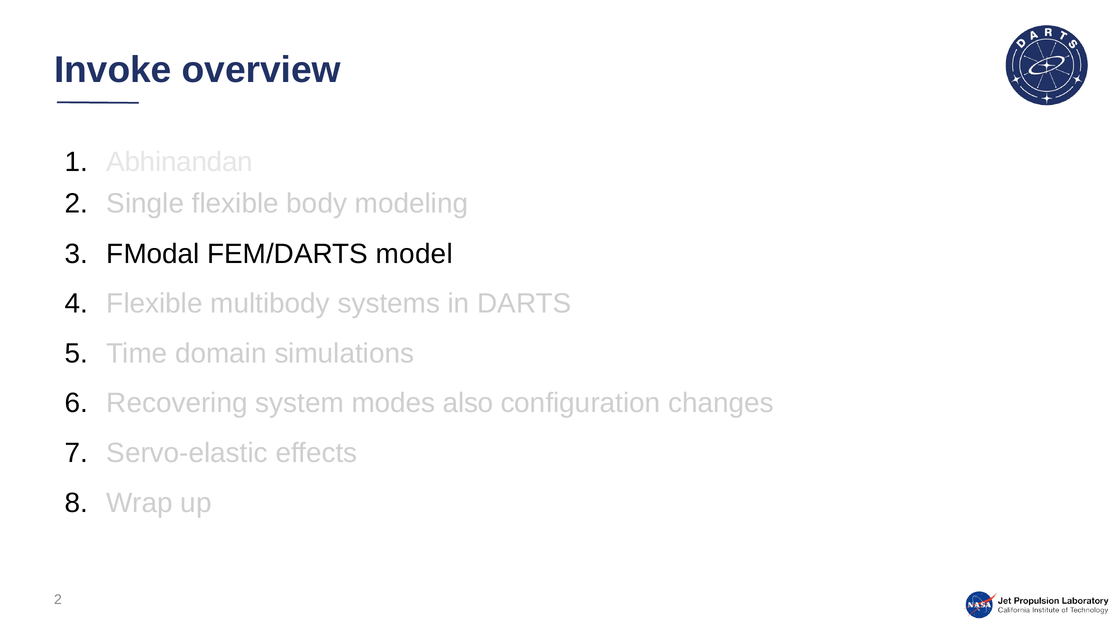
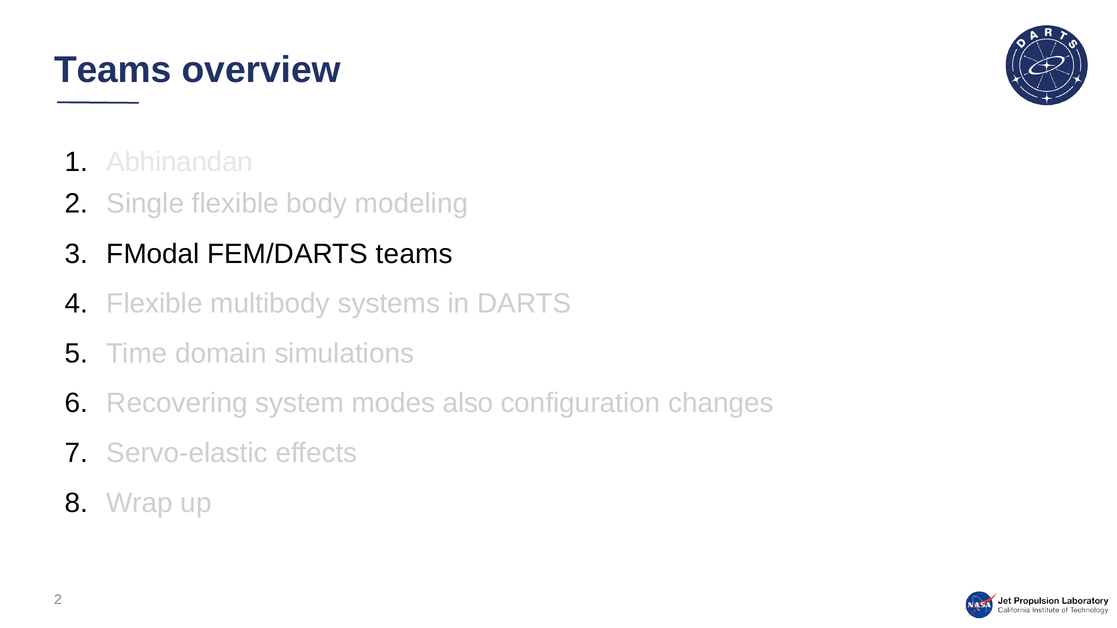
Invoke at (113, 70): Invoke -> Teams
FEM/DARTS model: model -> teams
